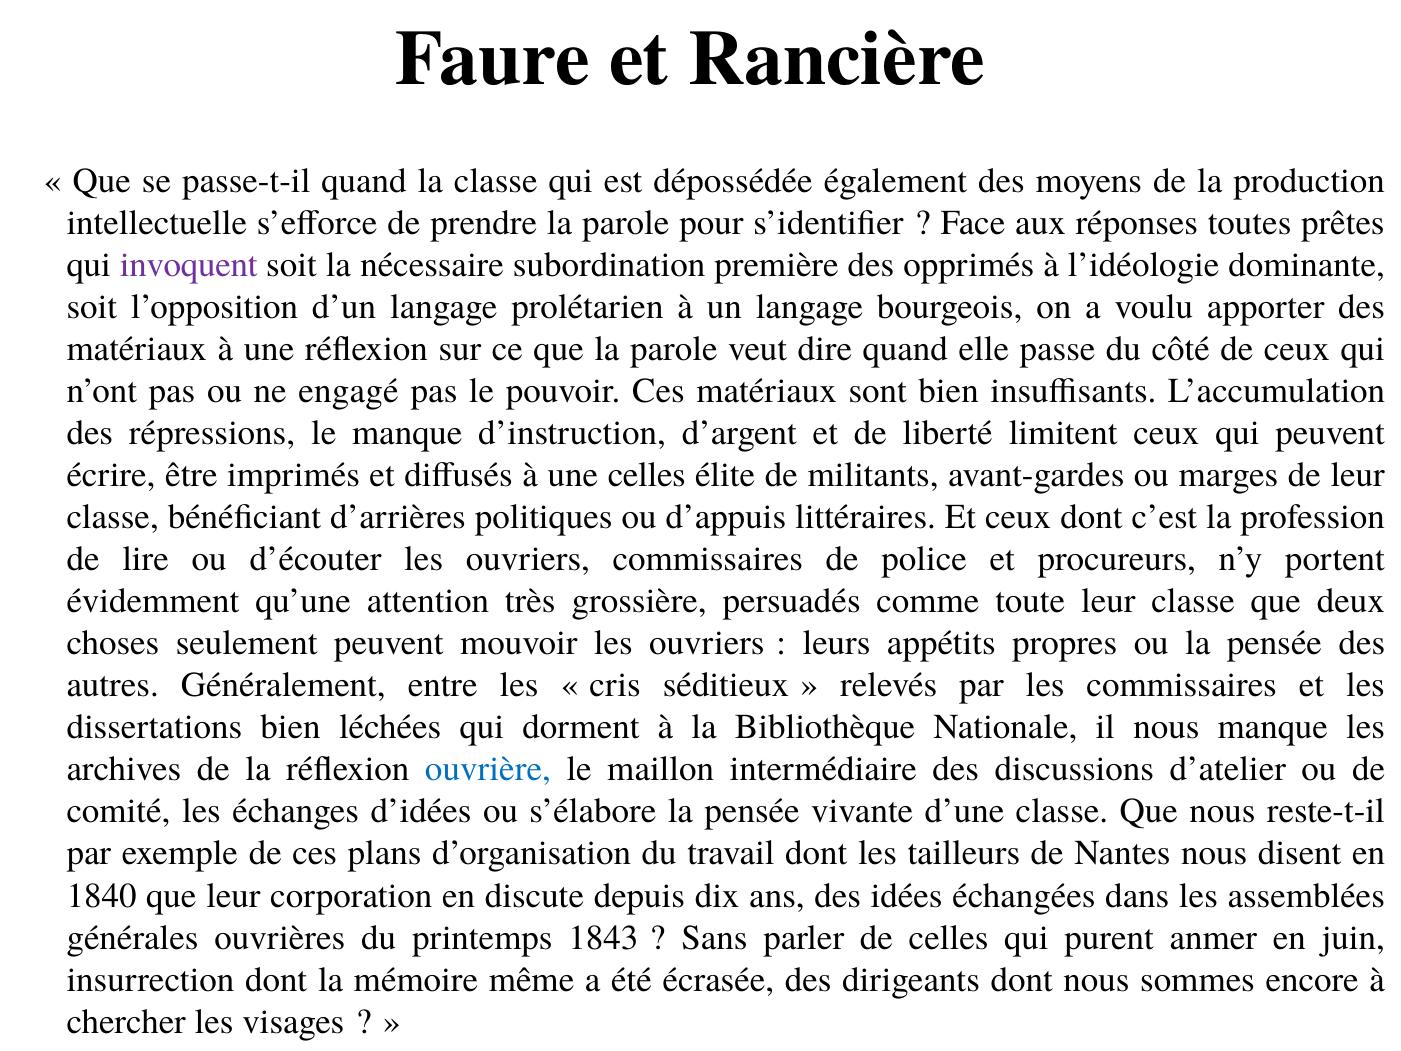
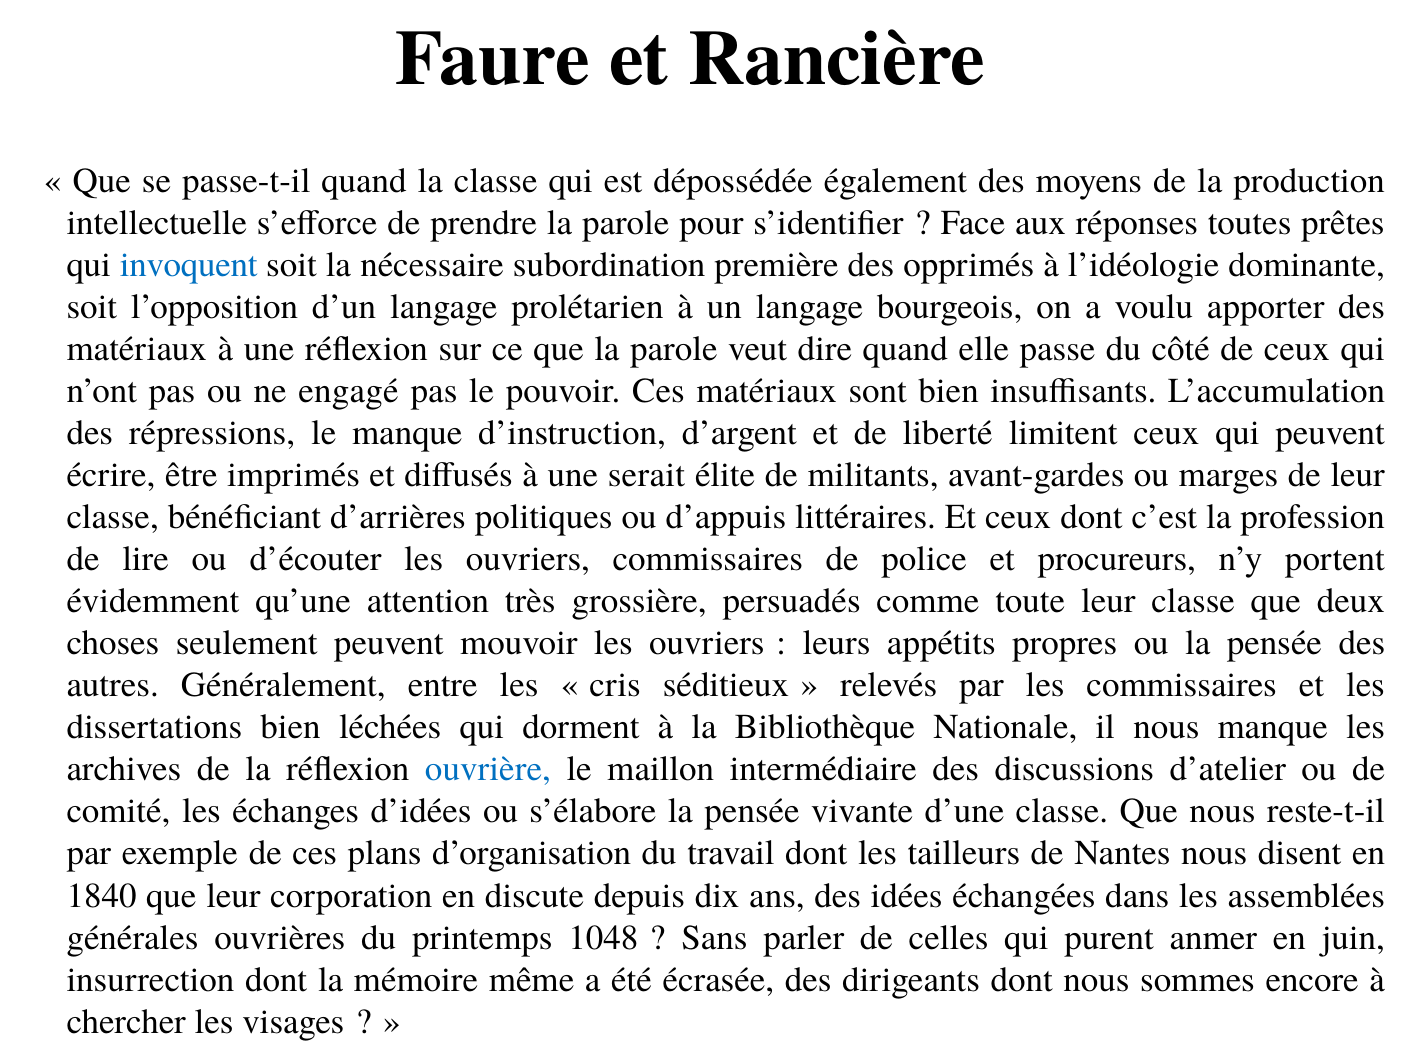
invoquent colour: purple -> blue
une celles: celles -> serait
1843: 1843 -> 1048
